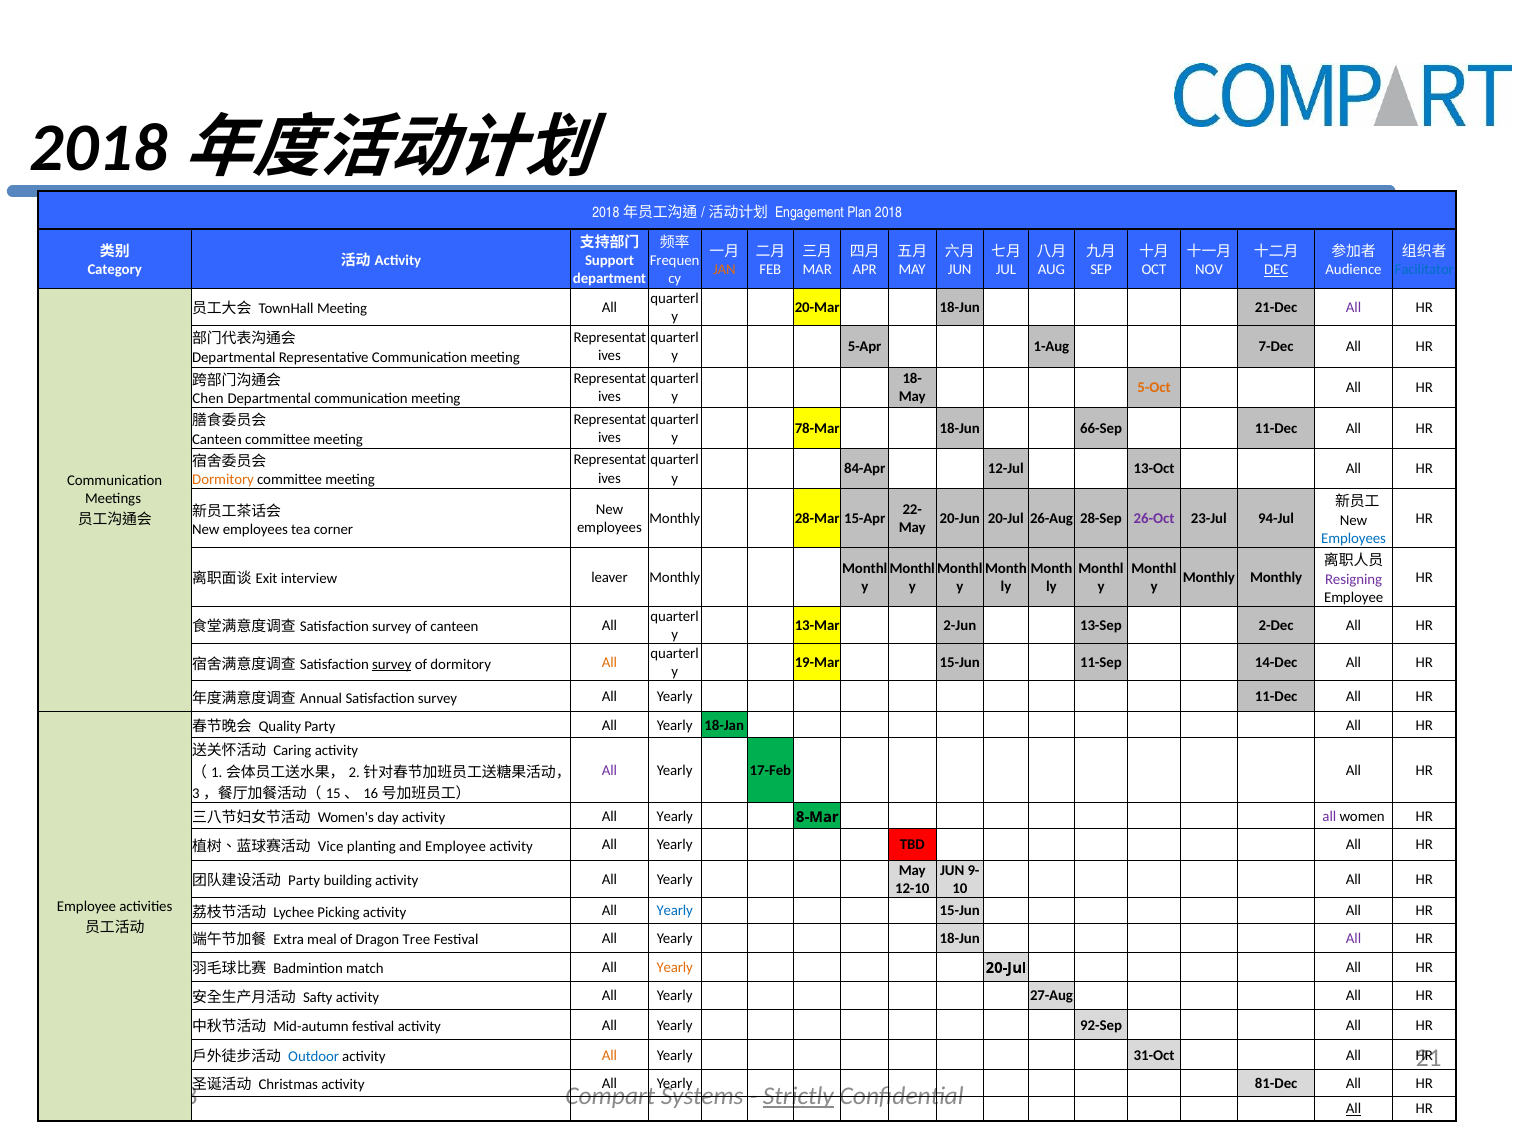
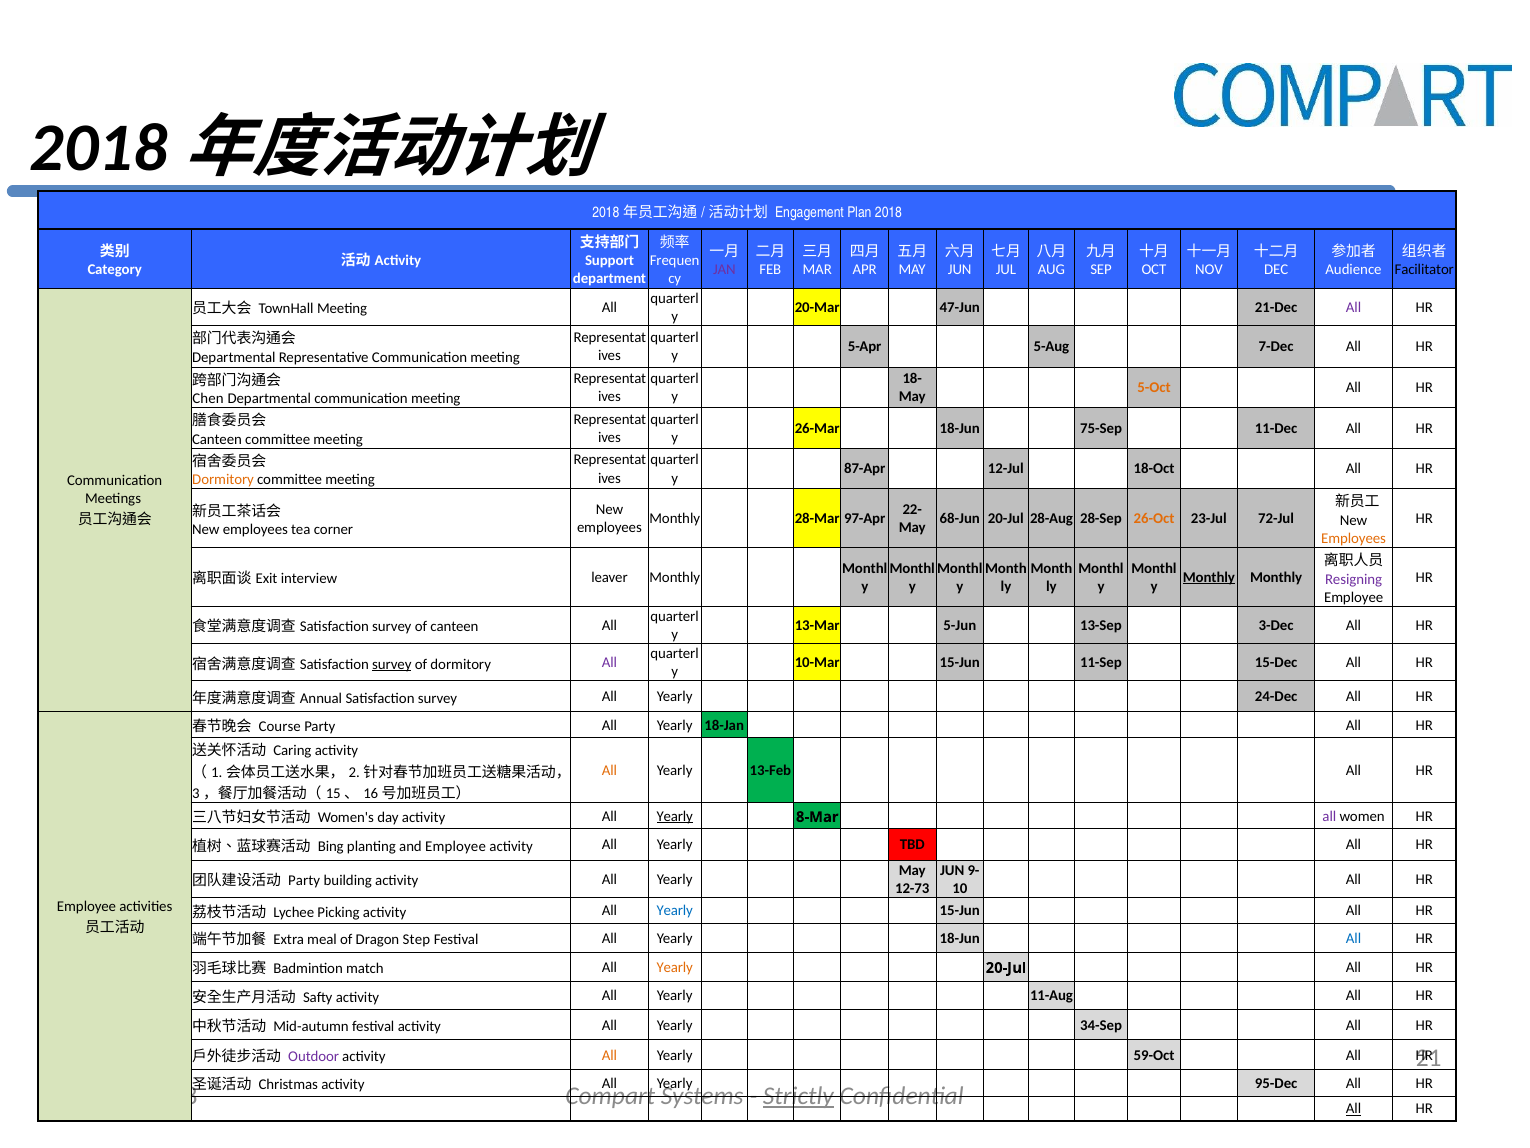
JAN colour: orange -> purple
DEC underline: present -> none
Facilitator colour: blue -> black
20-Mar 18-Jun: 18-Jun -> 47-Jun
1-Aug: 1-Aug -> 5-Aug
78-Mar: 78-Mar -> 26-Mar
66-Sep: 66-Sep -> 75-Sep
84-Apr: 84-Apr -> 87-Apr
13-Oct: 13-Oct -> 18-Oct
15-Apr: 15-Apr -> 97-Apr
20-Jun: 20-Jun -> 68-Jun
26-Aug: 26-Aug -> 28-Aug
26-Oct colour: purple -> orange
94-Jul: 94-Jul -> 72-Jul
Employees at (1354, 538) colour: blue -> orange
Monthly at (1209, 577) underline: none -> present
2-Jun: 2-Jun -> 5-Jun
2-Dec: 2-Dec -> 3-Dec
19-Mar: 19-Mar -> 10-Mar
14-Dec: 14-Dec -> 15-Dec
All at (610, 663) colour: orange -> purple
Yearly 11-Dec: 11-Dec -> 24-Dec
Quality: Quality -> Course
All at (610, 770) colour: purple -> orange
17-Feb: 17-Feb -> 13-Feb
Yearly at (675, 816) underline: none -> present
Vice: Vice -> Bing
12-10: 12-10 -> 12-73
Tree: Tree -> Step
All at (1354, 938) colour: purple -> blue
27-Aug: 27-Aug -> 11-Aug
92-Sep: 92-Sep -> 34-Sep
Outdoor colour: blue -> purple
31-Oct: 31-Oct -> 59-Oct
81-Dec: 81-Dec -> 95-Dec
